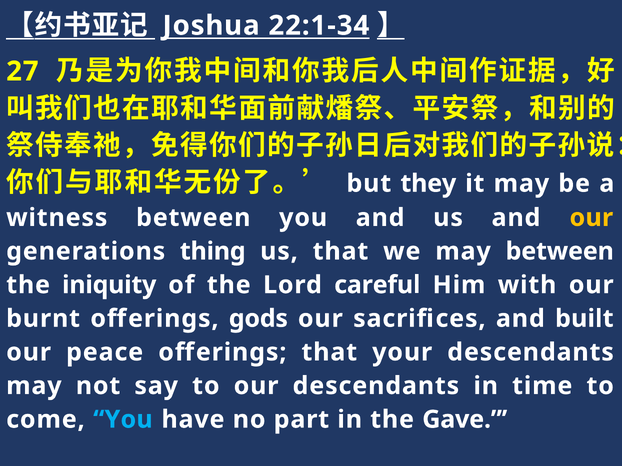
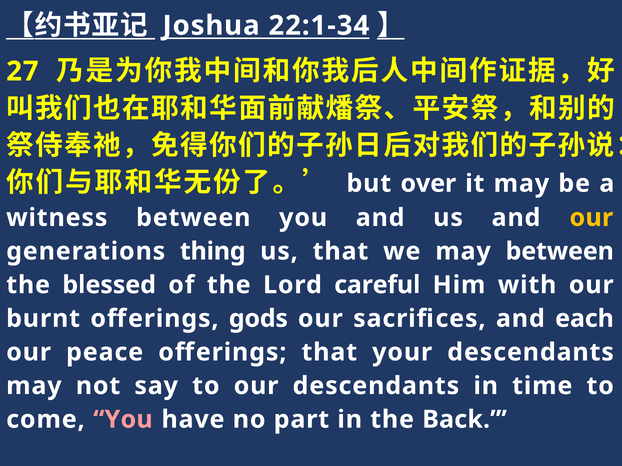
they: they -> over
iniquity: iniquity -> blessed
built: built -> each
You at (123, 420) colour: light blue -> pink
Gave: Gave -> Back
